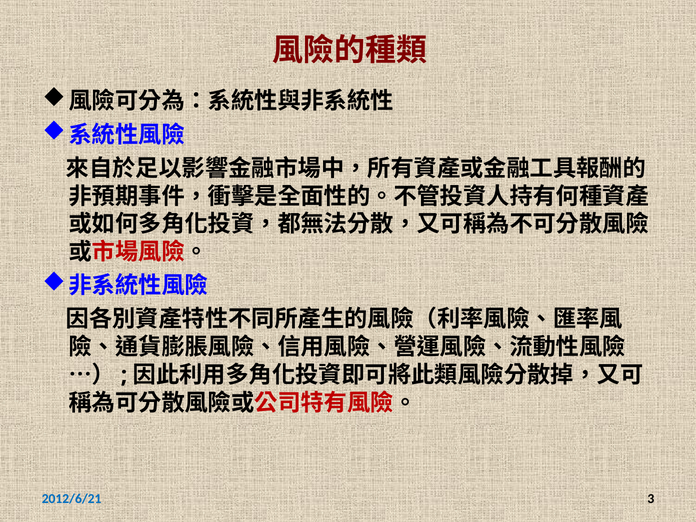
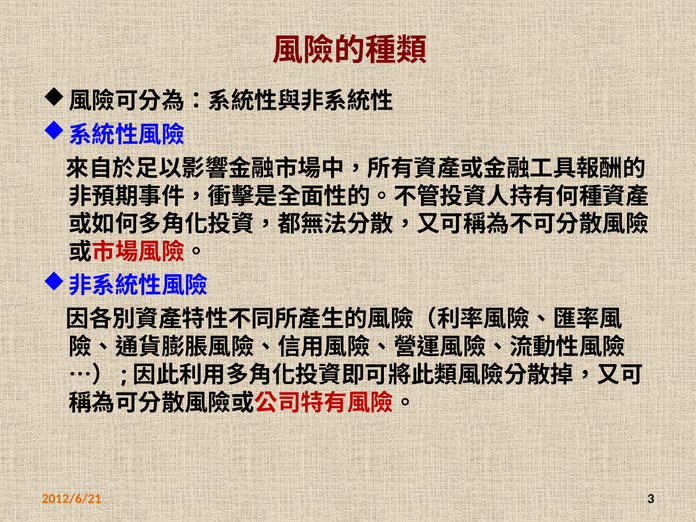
2012/6/21 colour: blue -> orange
